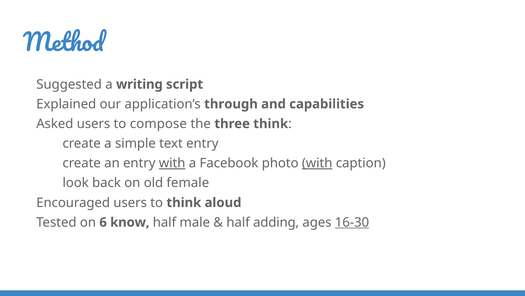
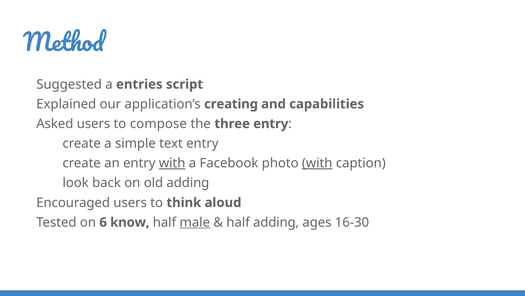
writing: writing -> entries
through: through -> creating
three think: think -> entry
old female: female -> adding
male underline: none -> present
16-30 underline: present -> none
